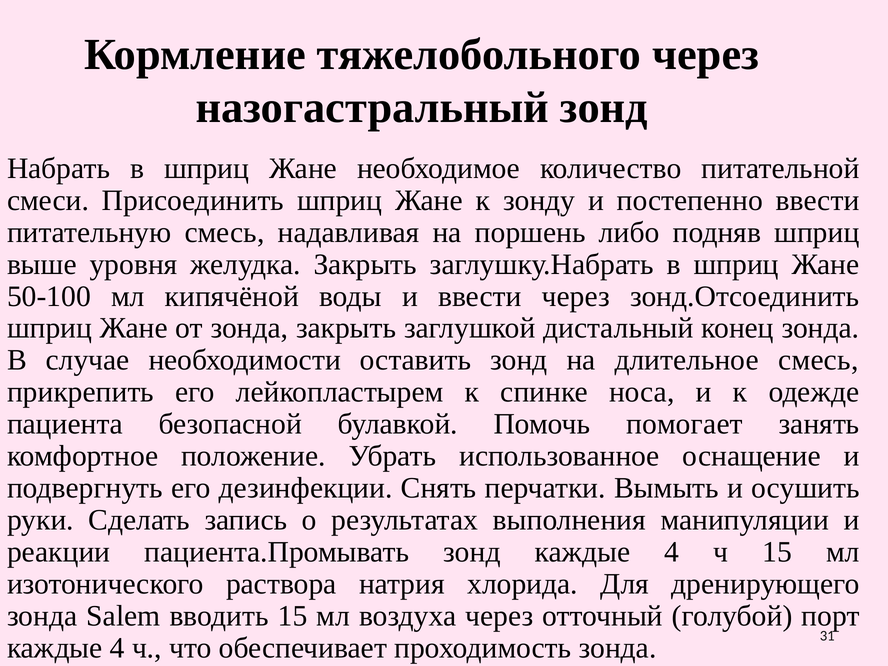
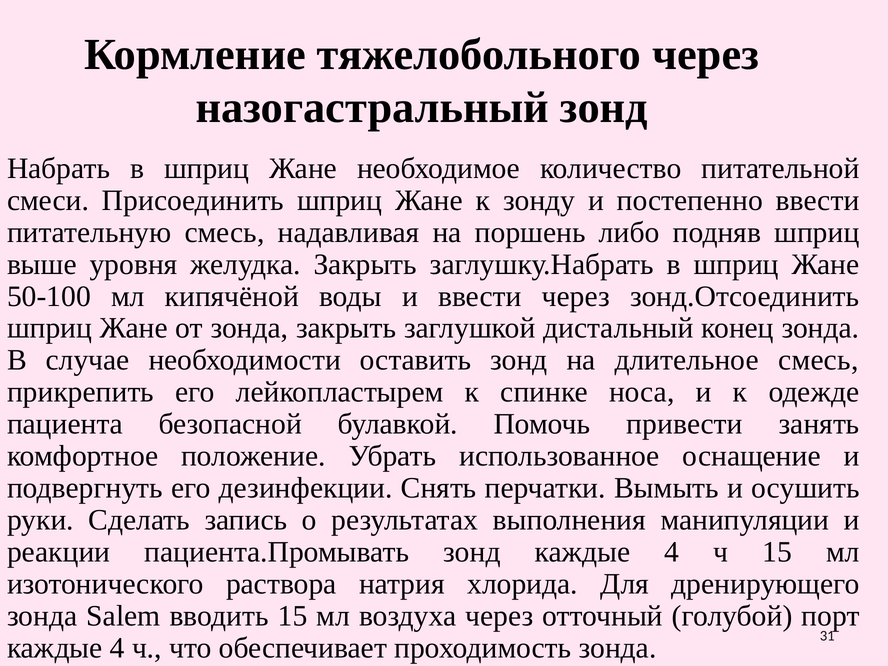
помогает: помогает -> привести
